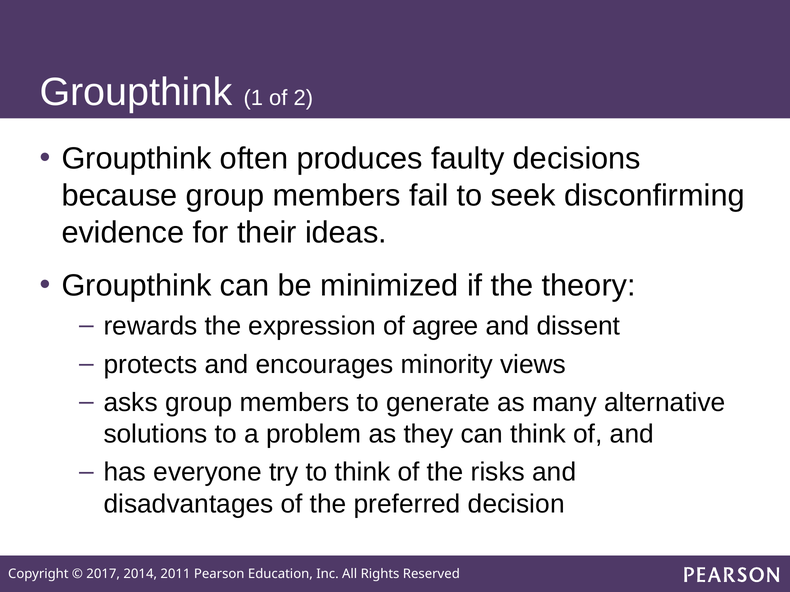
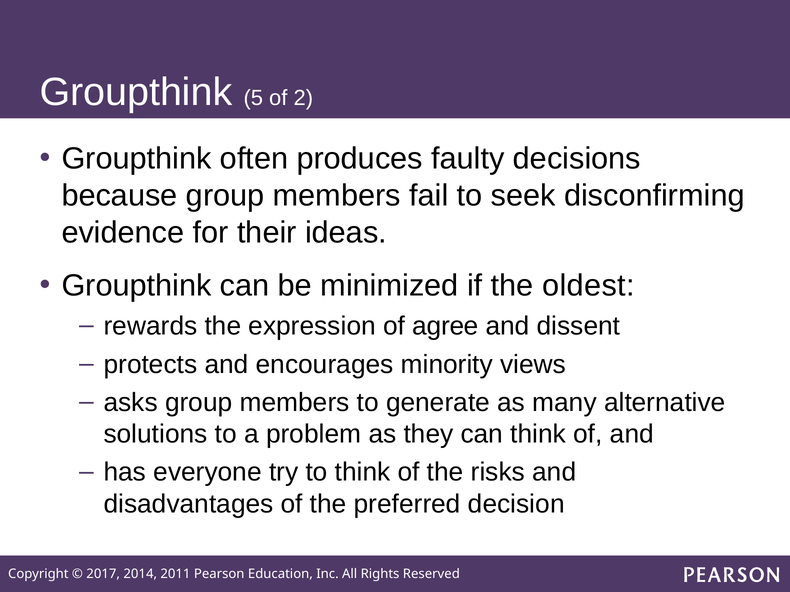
1: 1 -> 5
theory: theory -> oldest
